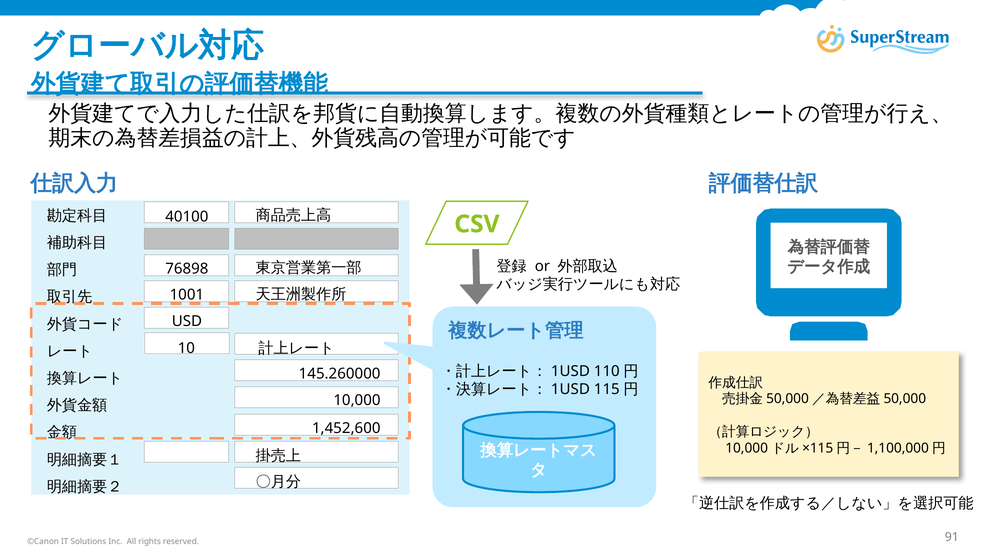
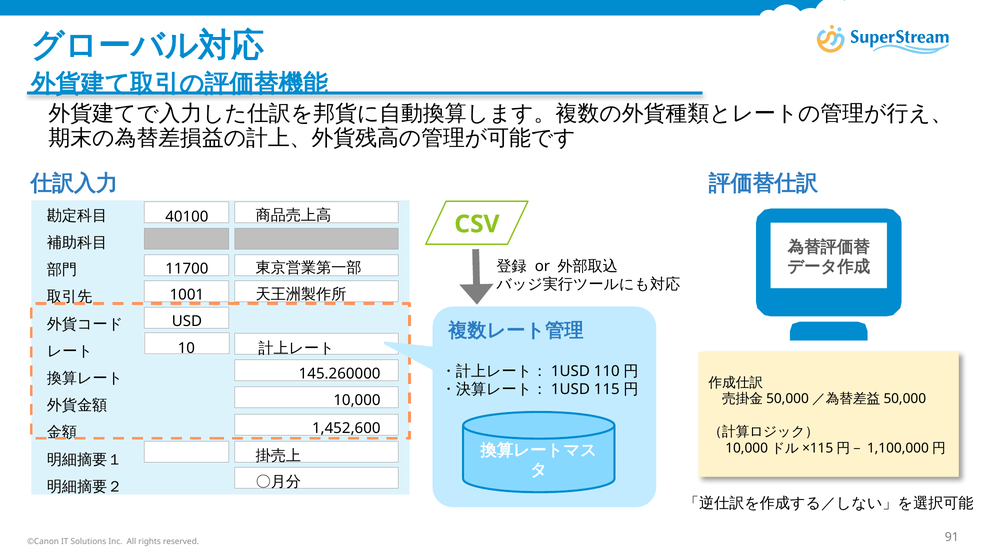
76898: 76898 -> 11700
